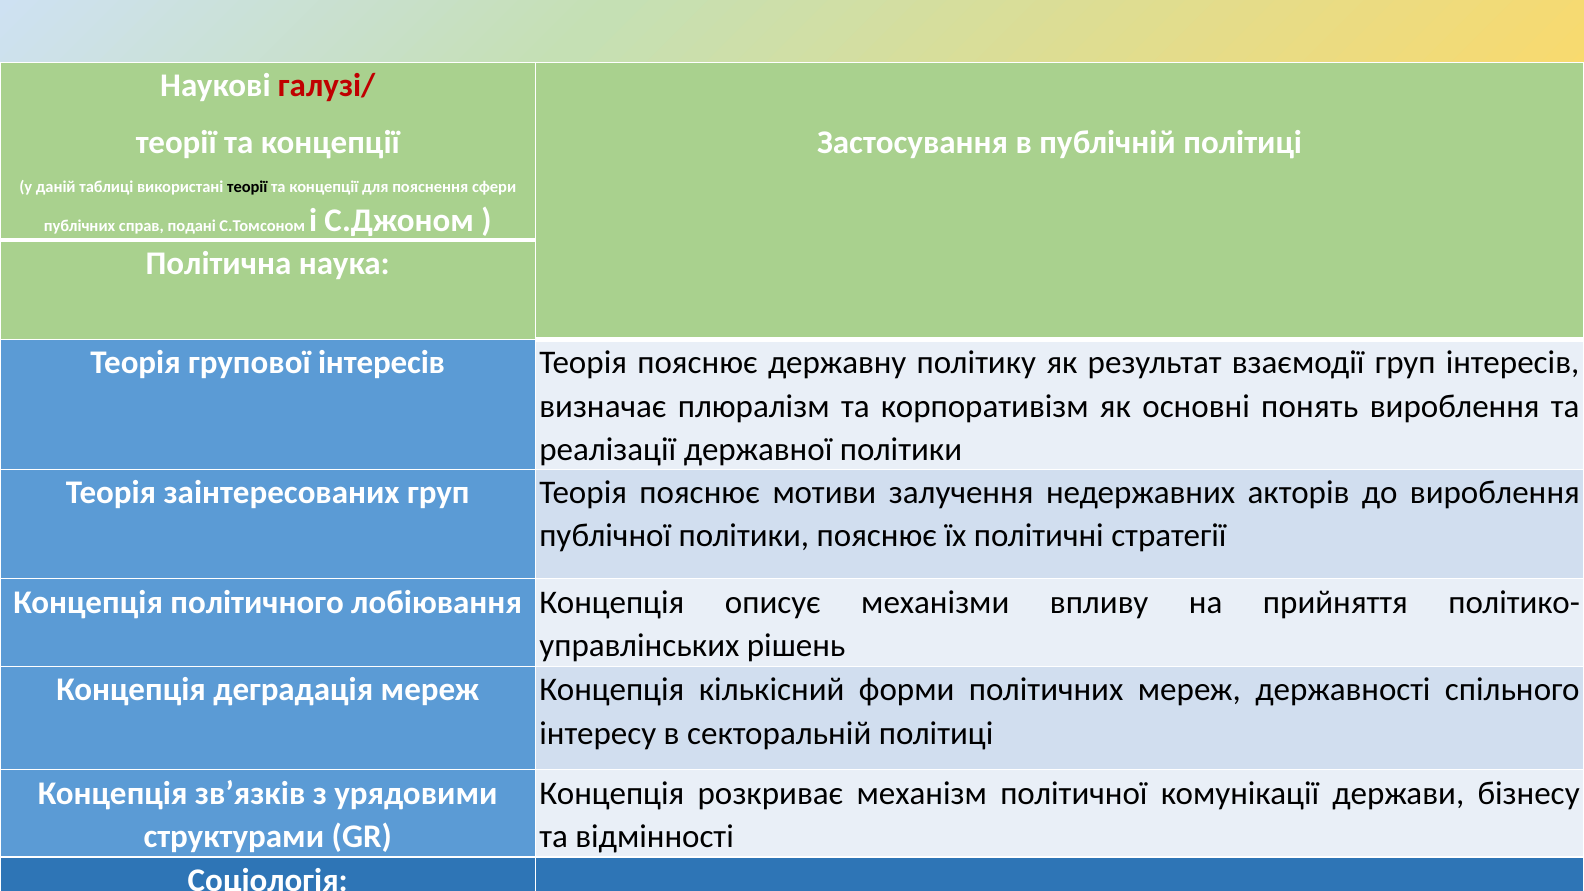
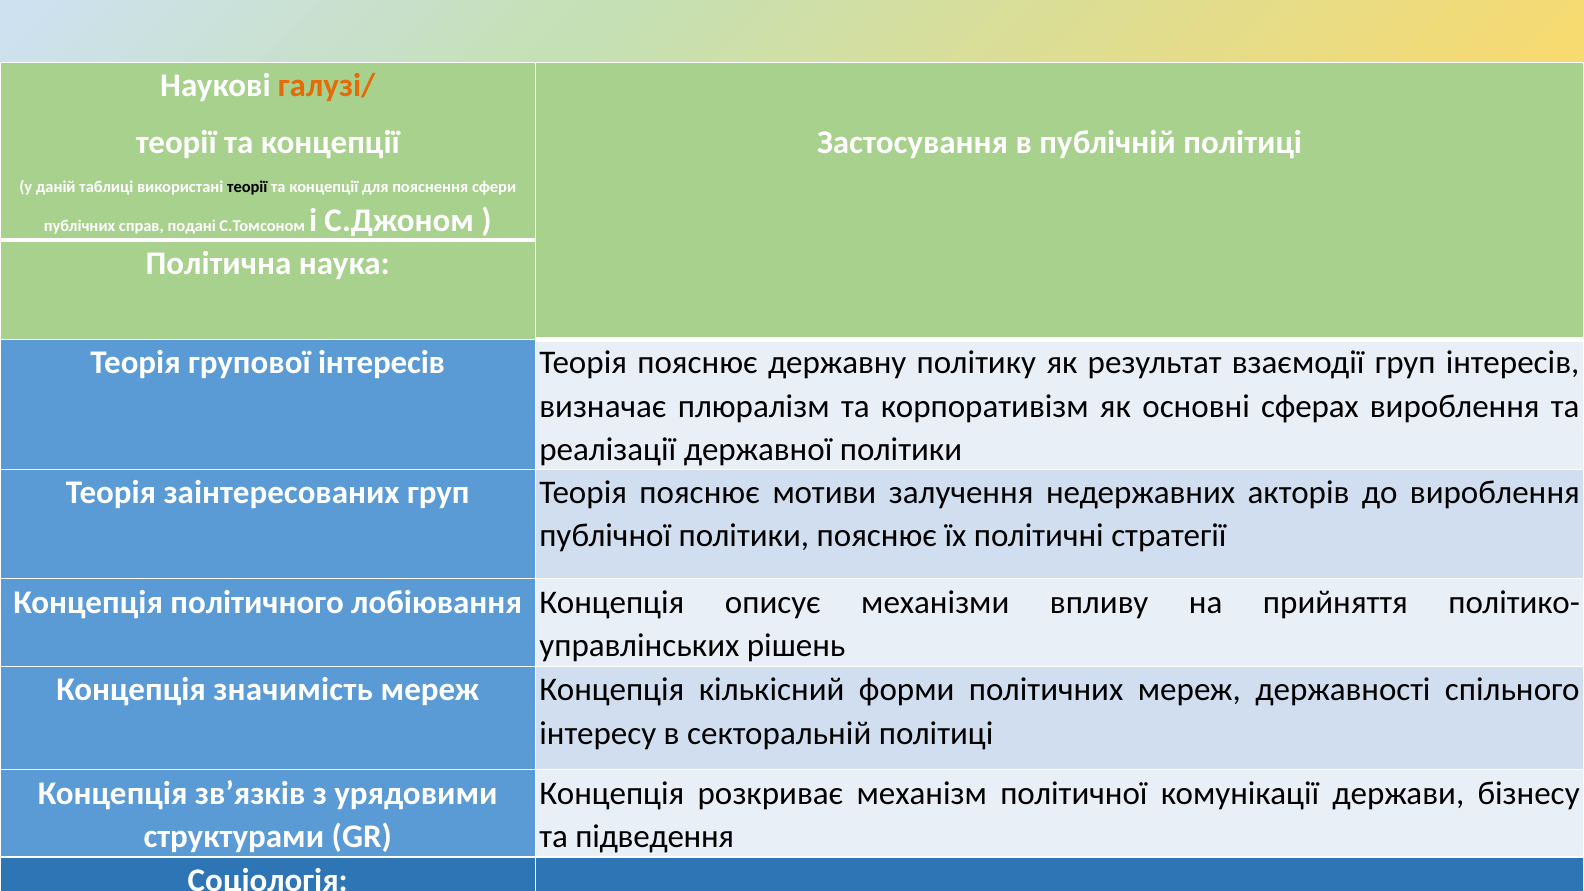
галузі/ colour: red -> orange
понять: понять -> сферах
деградація: деградація -> значимість
відмінності: відмінності -> підведення
